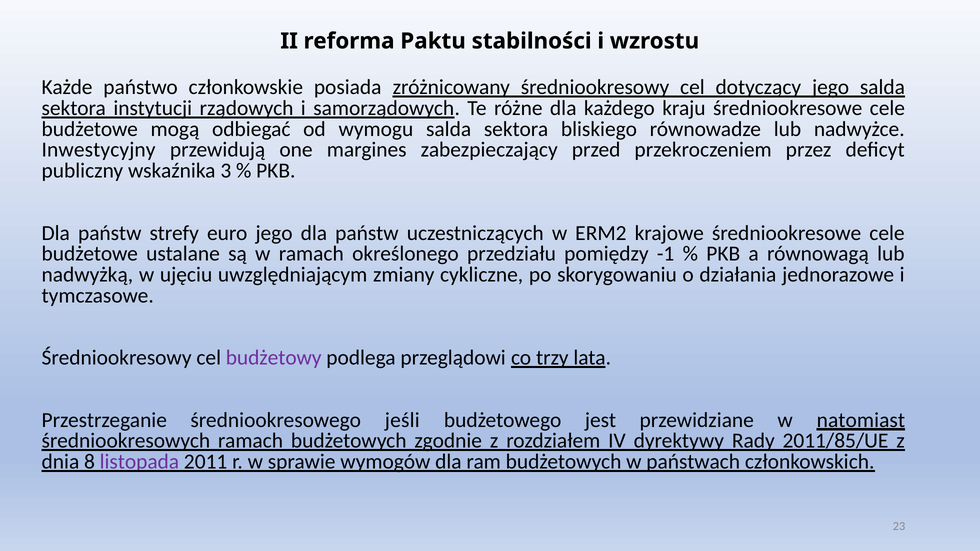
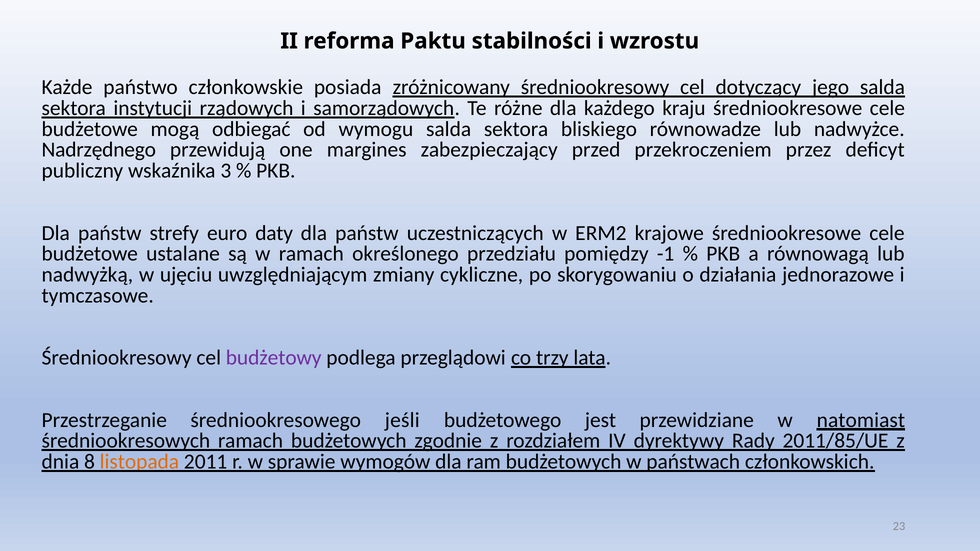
Inwestycyjny: Inwestycyjny -> Nadrzędnego
euro jego: jego -> daty
listopada colour: purple -> orange
